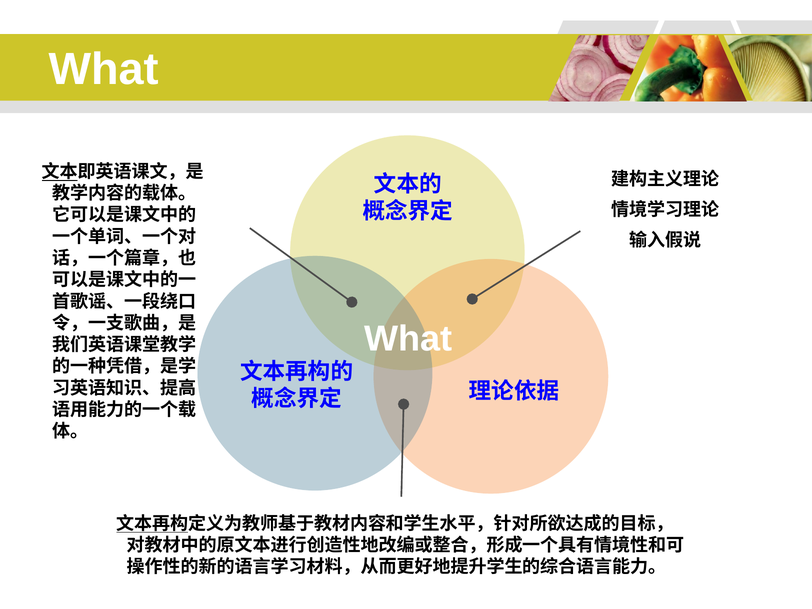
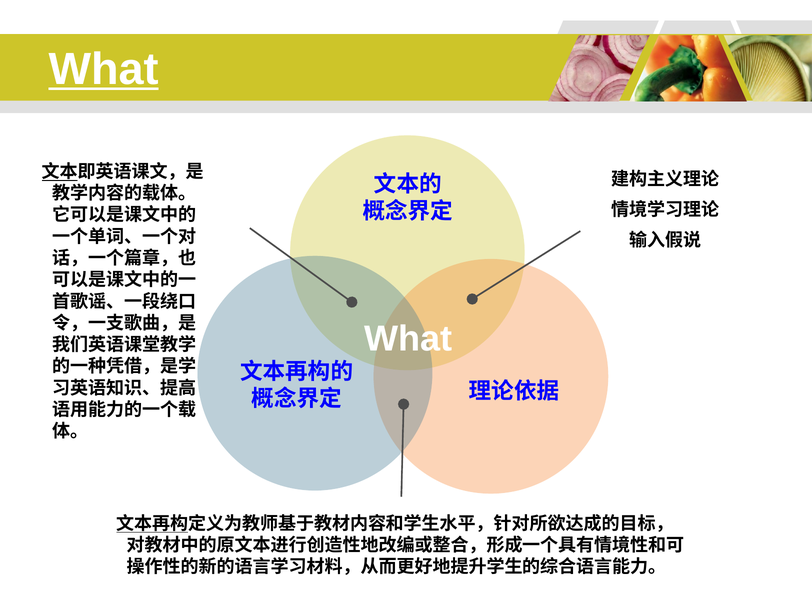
What at (104, 69) underline: none -> present
